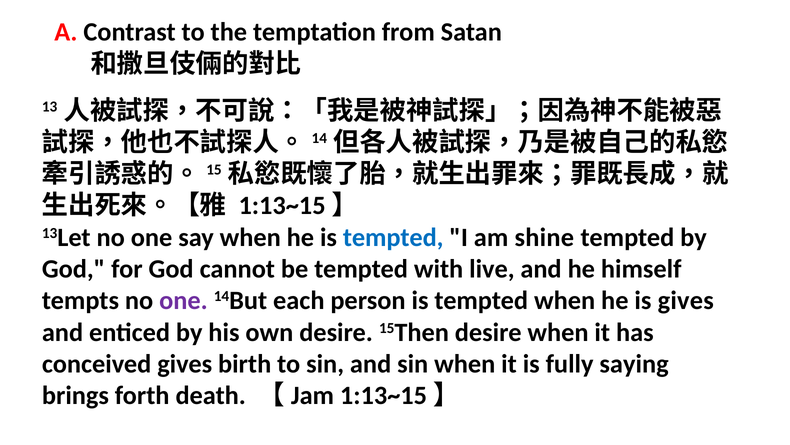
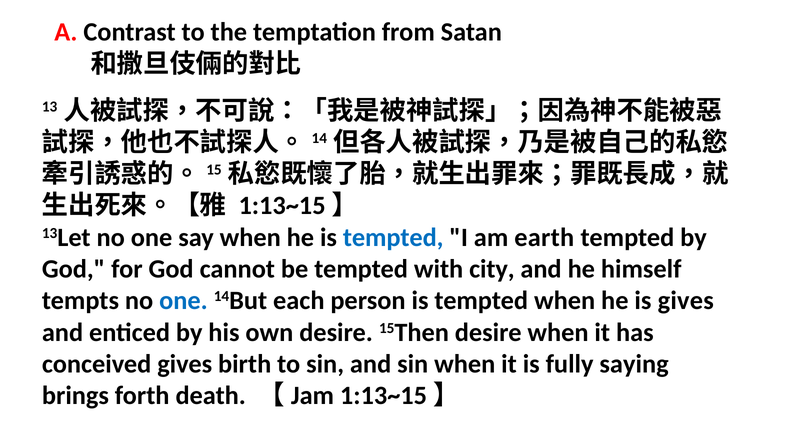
shine: shine -> earth
live: live -> city
one at (183, 300) colour: purple -> blue
